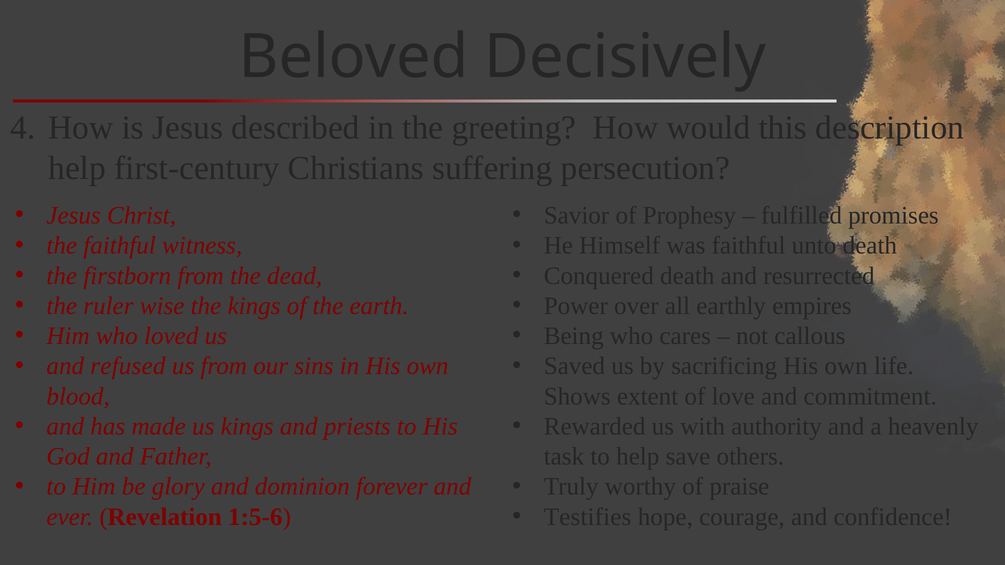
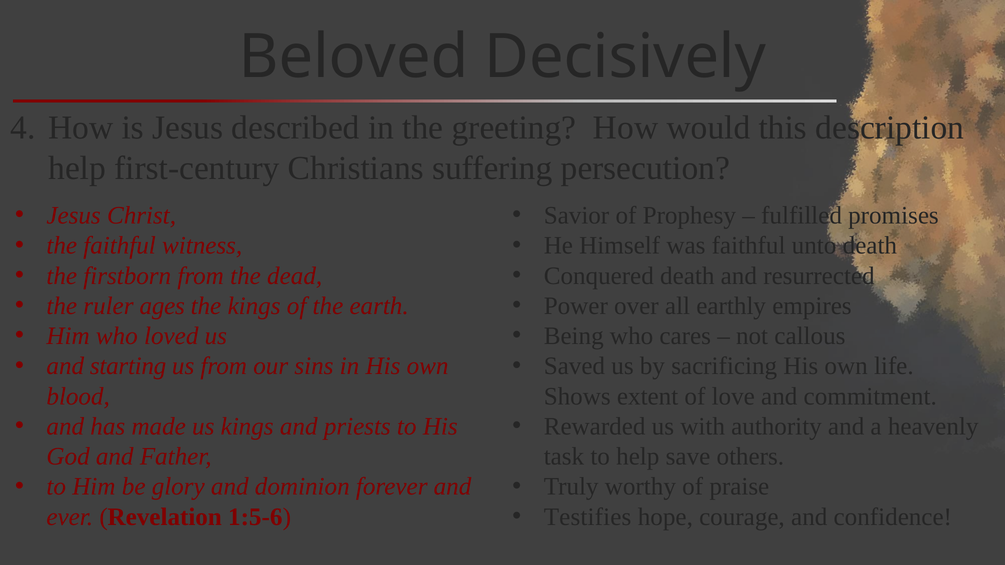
wise: wise -> ages
refused: refused -> starting
